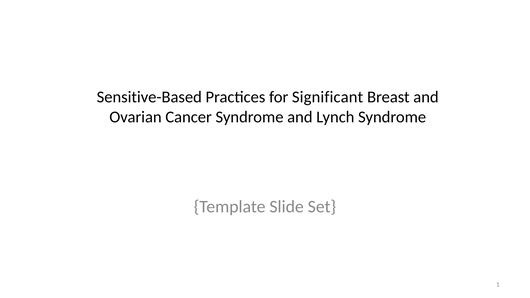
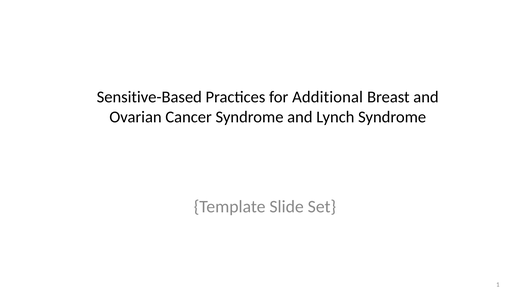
Significant: Significant -> Additional
